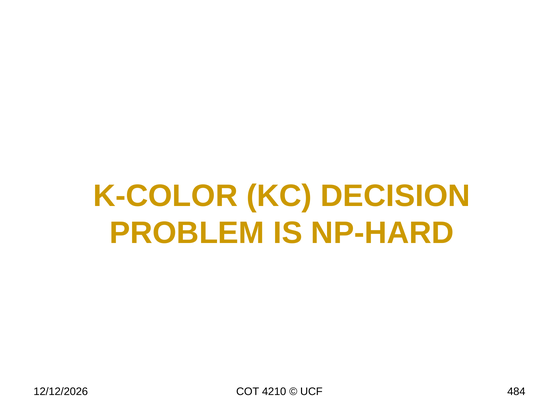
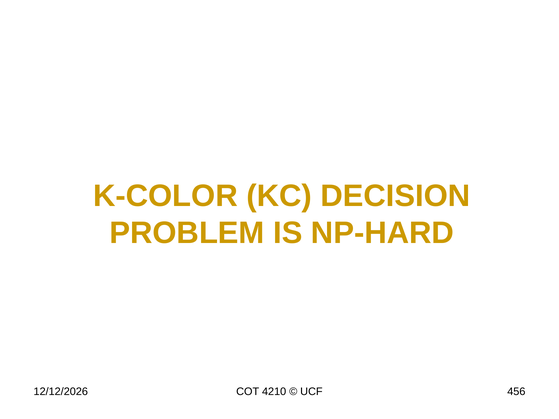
484: 484 -> 456
